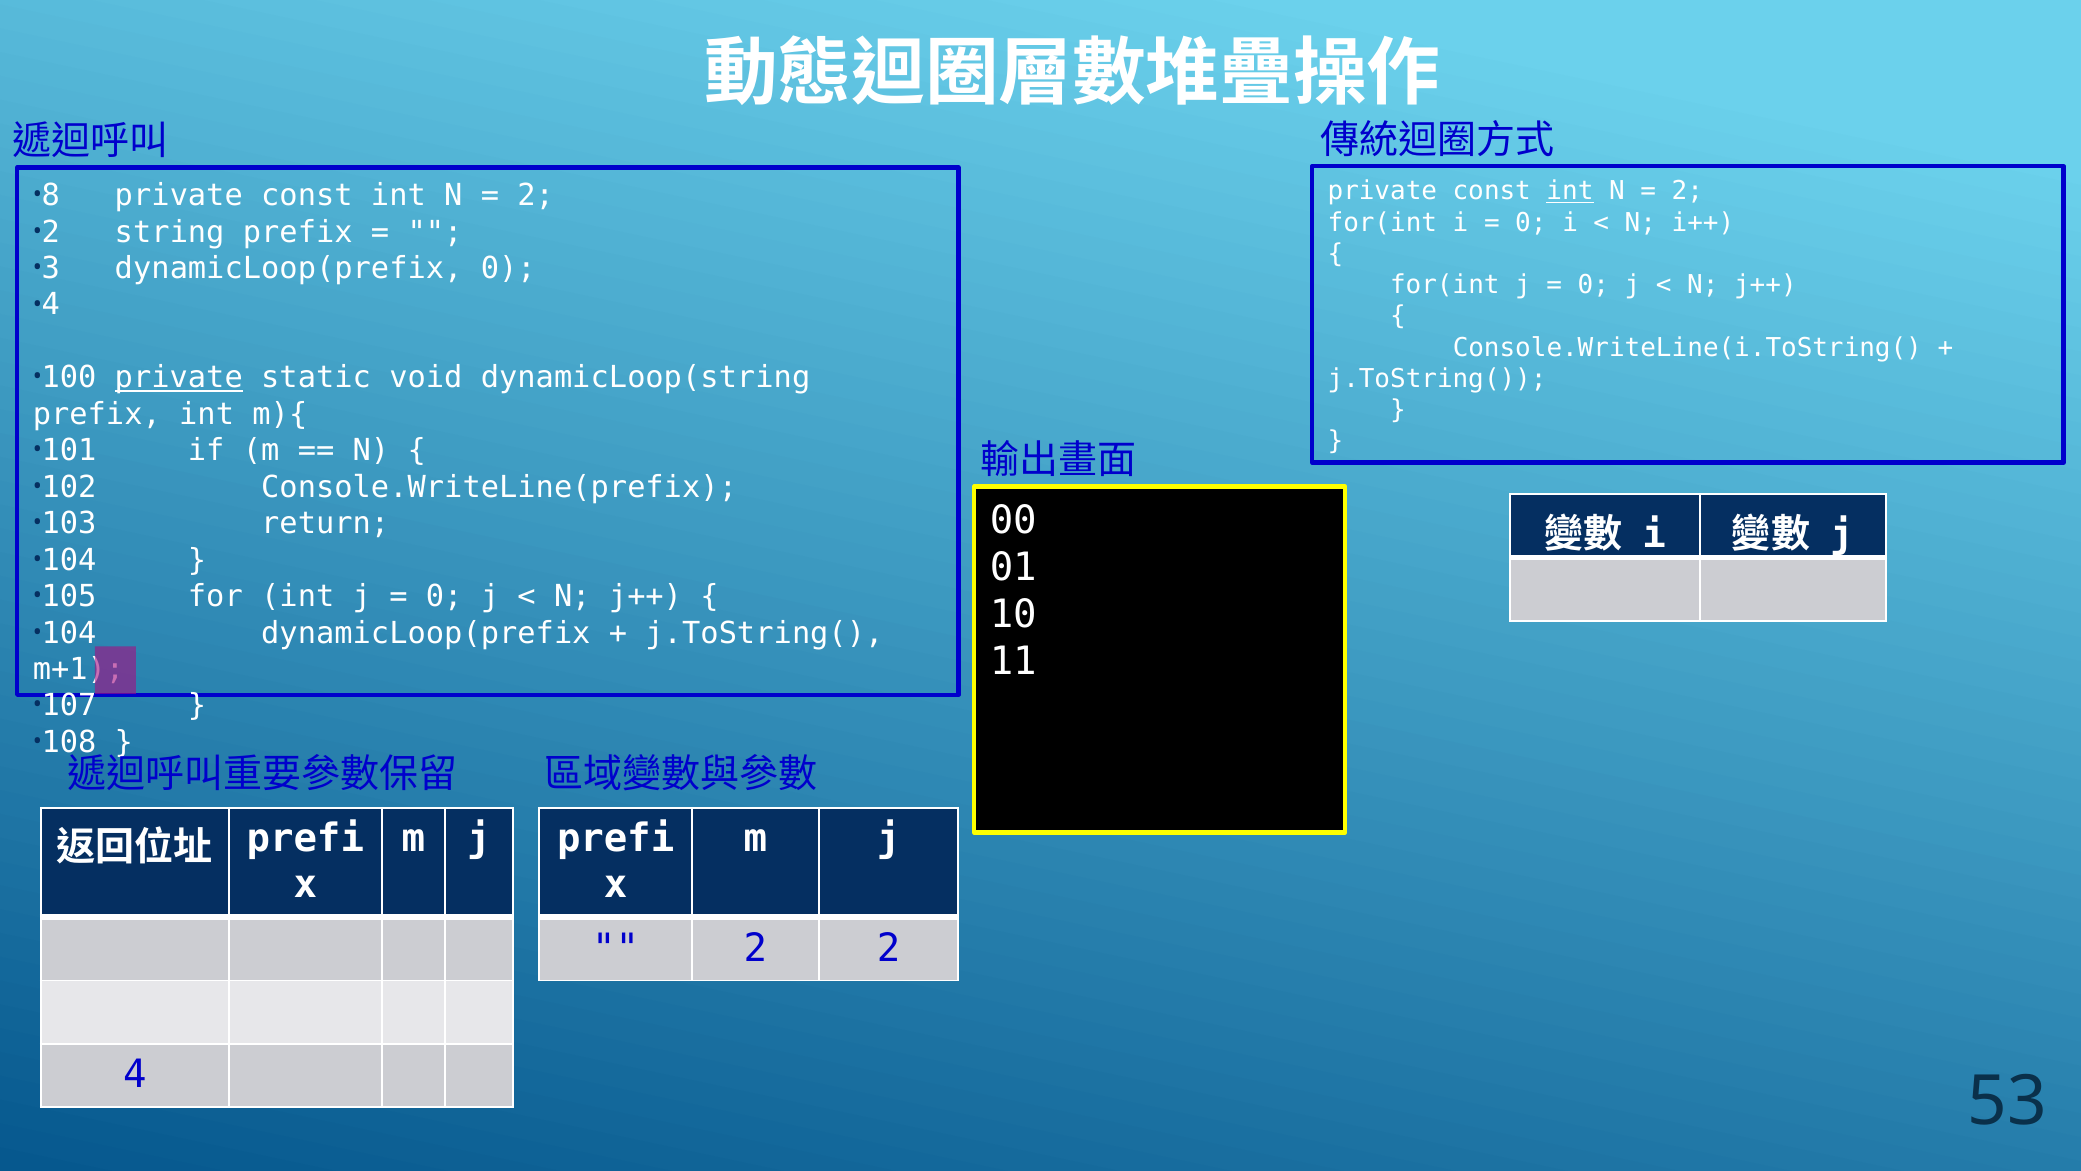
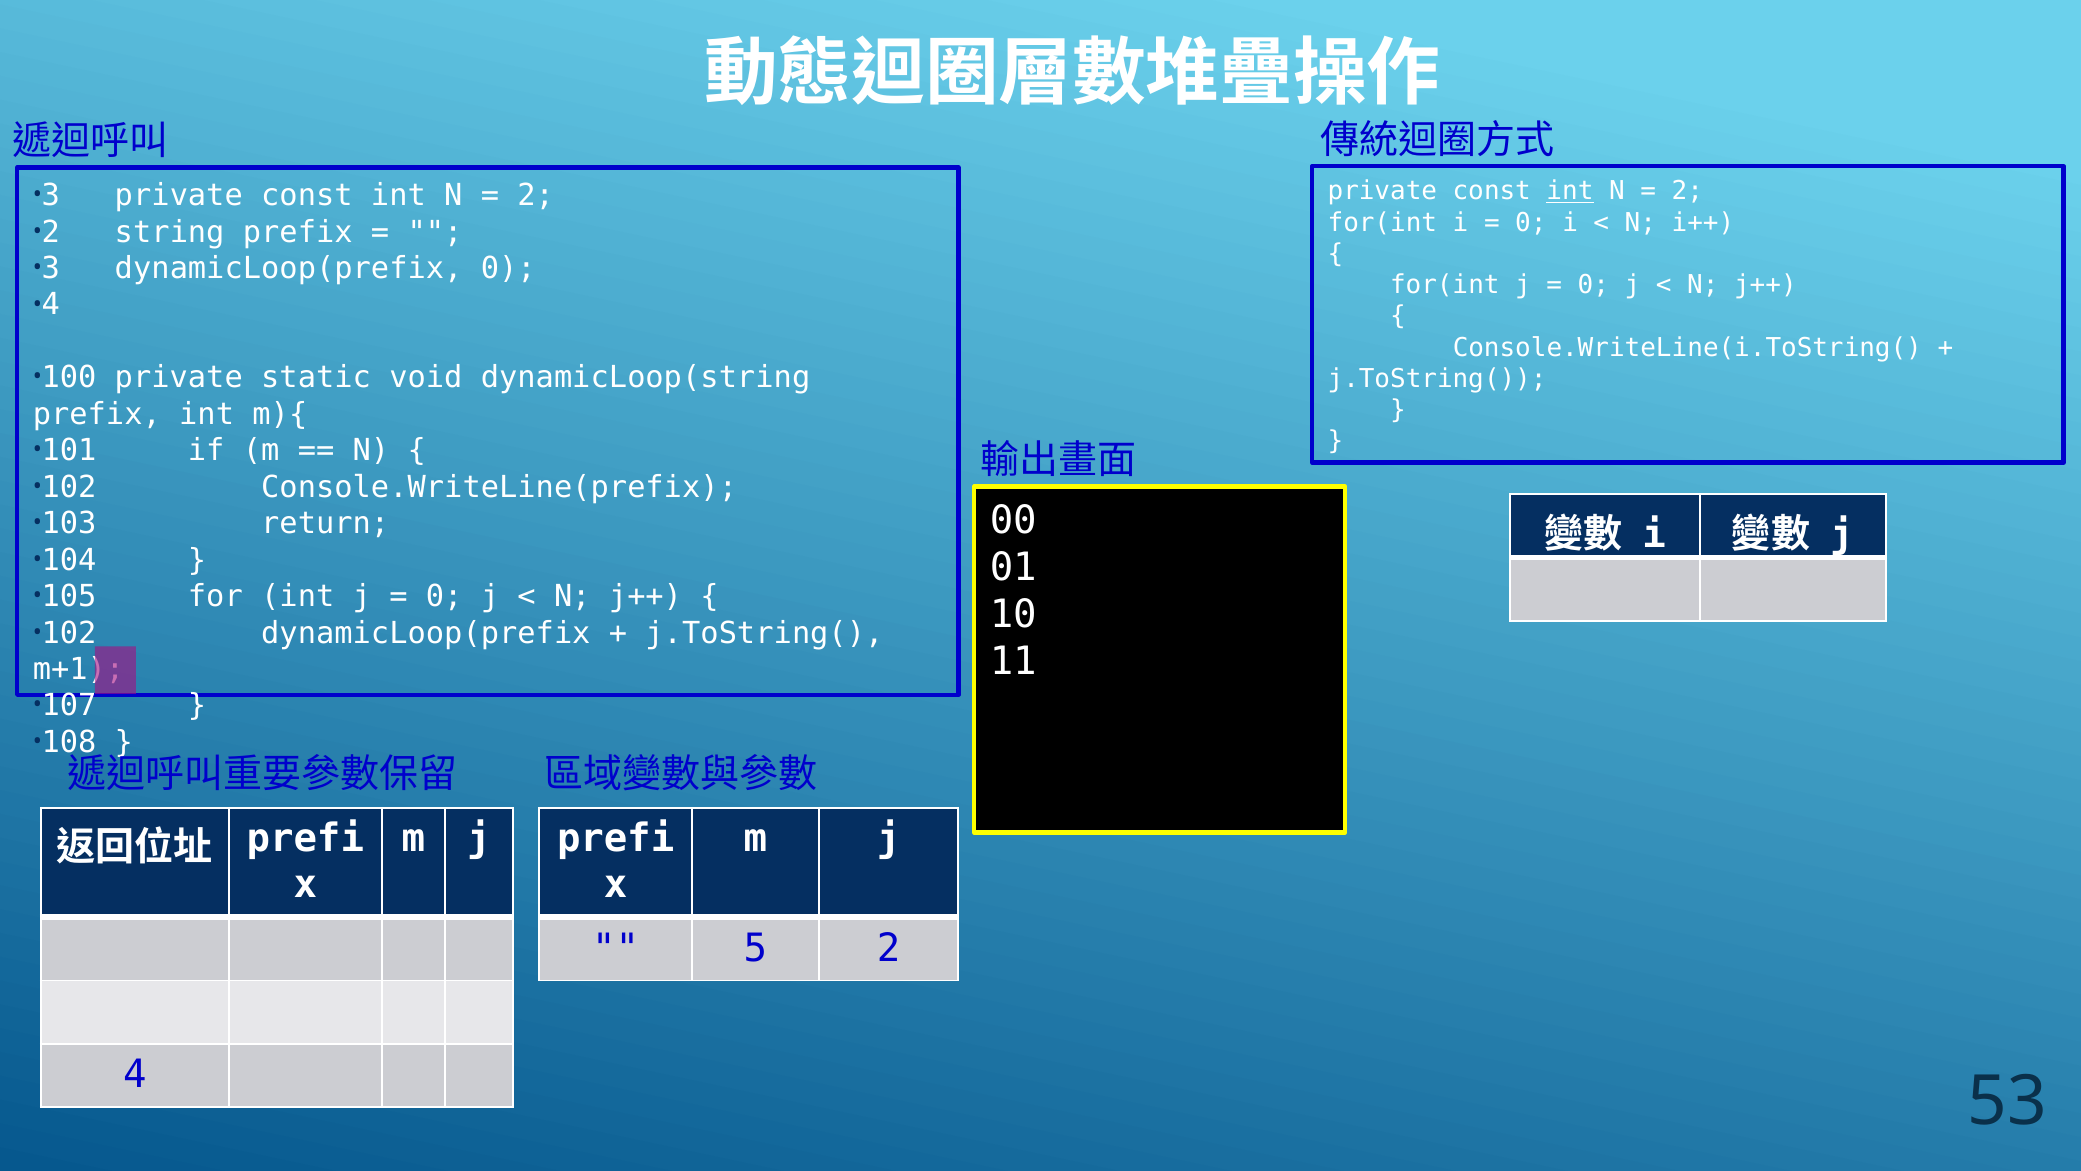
8 at (51, 196): 8 -> 3
private at (179, 378) underline: present -> none
104 at (69, 633): 104 -> 102
2 at (755, 948): 2 -> 5
